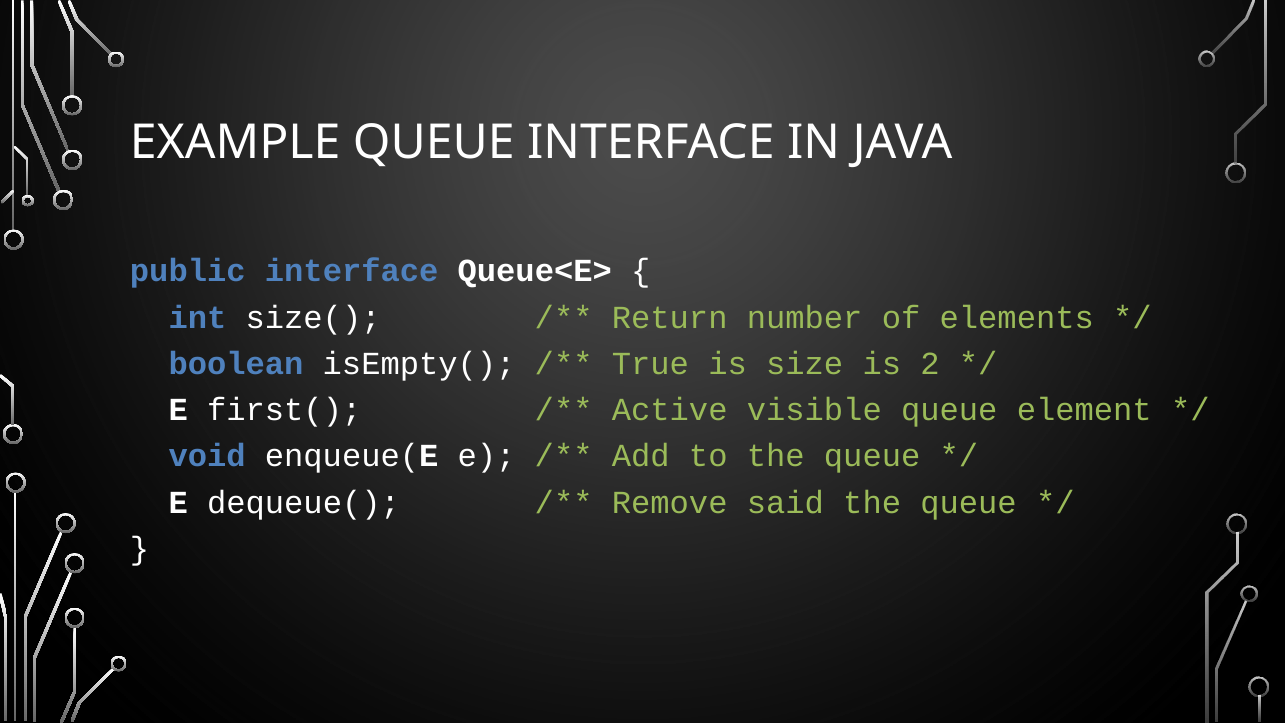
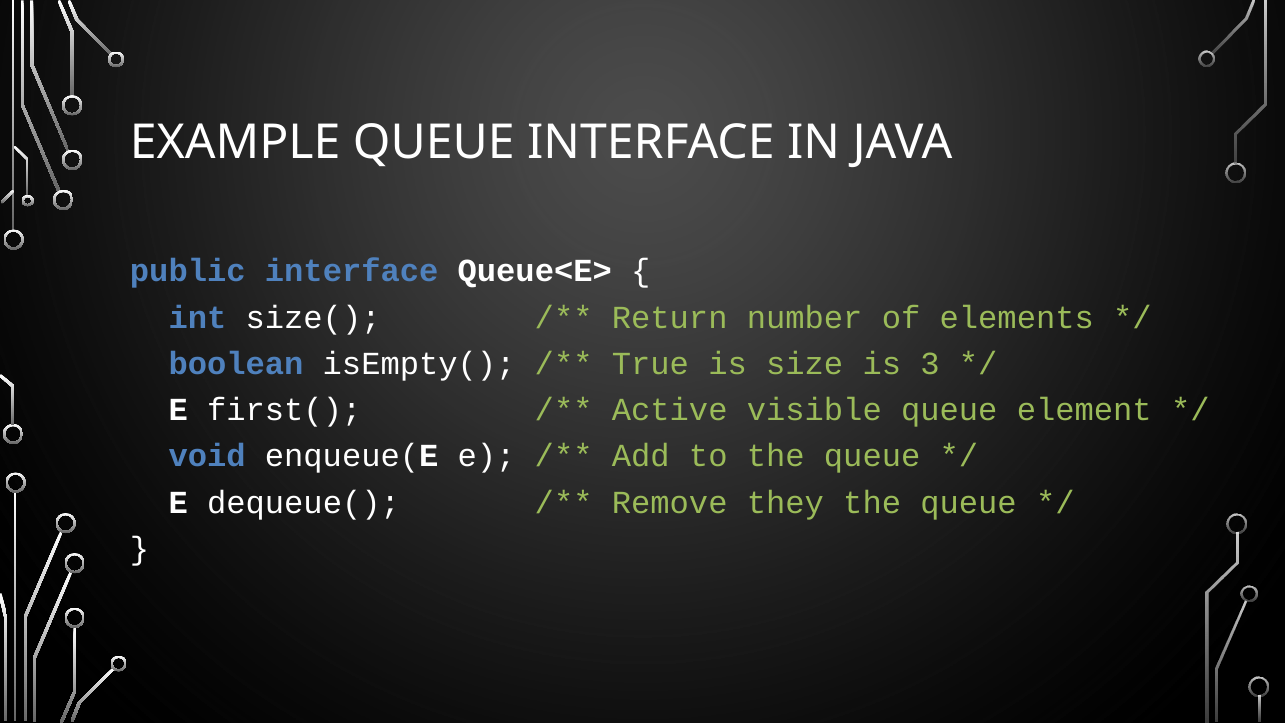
2: 2 -> 3
said: said -> they
